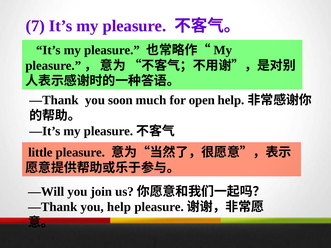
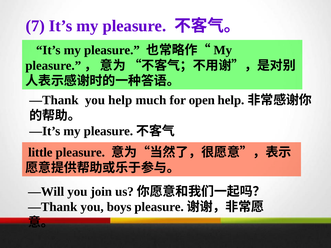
you soon: soon -> help
you help: help -> boys
